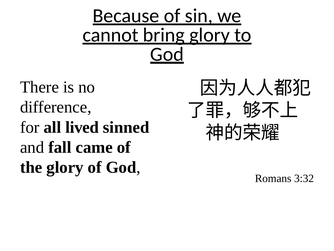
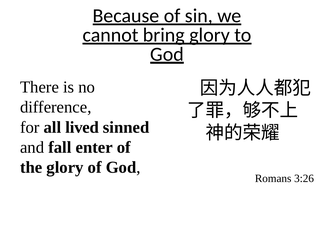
came: came -> enter
3:32: 3:32 -> 3:26
